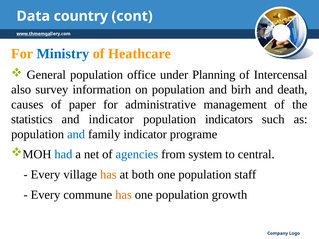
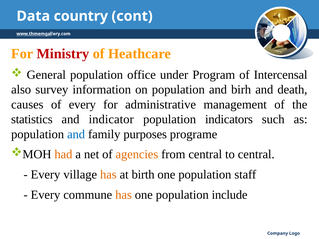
Ministry colour: blue -> red
Planning: Planning -> Program
of paper: paper -> every
family indicator: indicator -> purposes
had colour: blue -> orange
agencies colour: blue -> orange
from system: system -> central
both: both -> birth
growth: growth -> include
